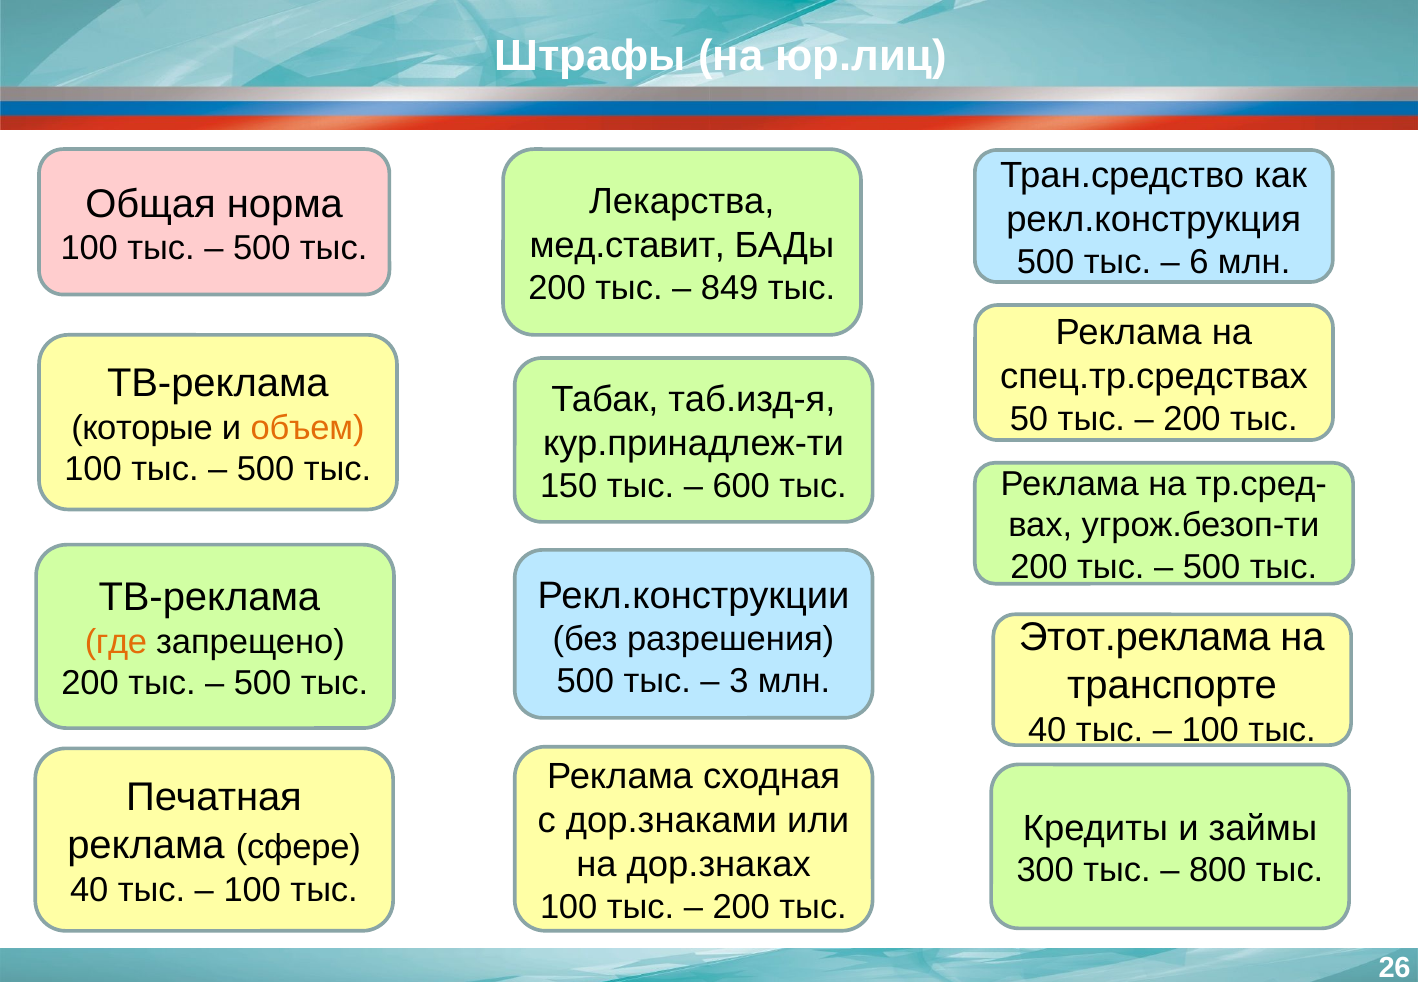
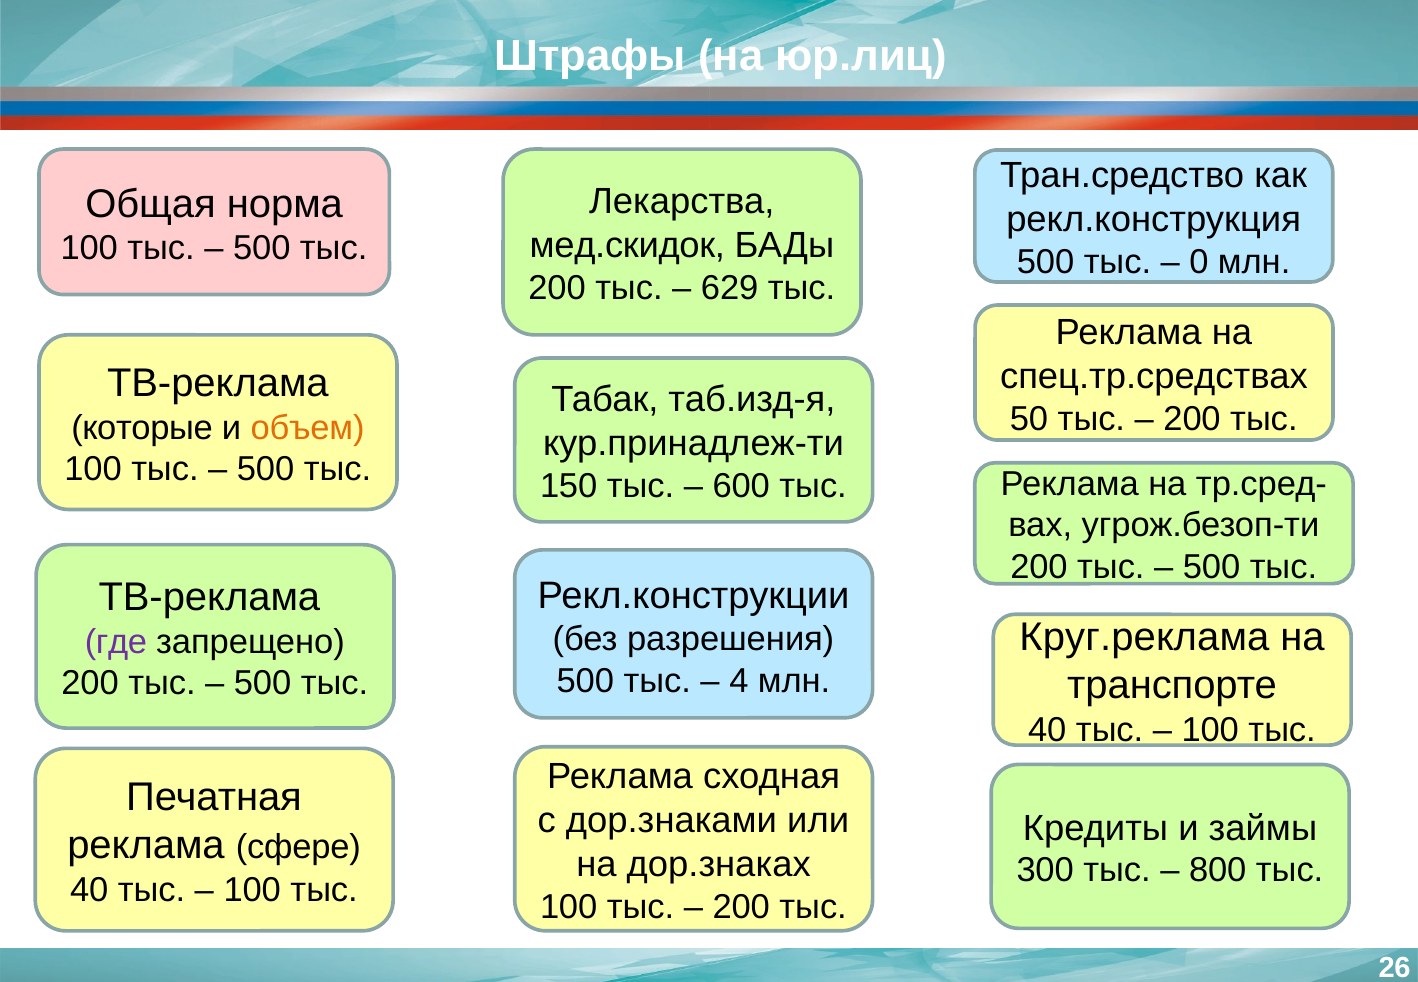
мед.ставит: мед.ставит -> мед.скидок
6: 6 -> 0
849: 849 -> 629
Этот.реклама: Этот.реклама -> Круг.реклама
где colour: orange -> purple
3: 3 -> 4
